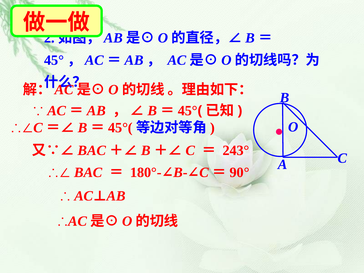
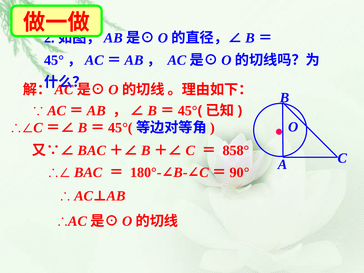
243°: 243° -> 858°
